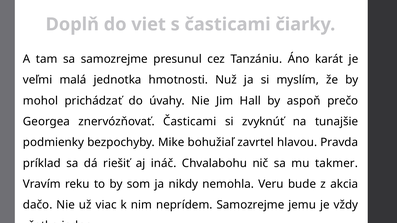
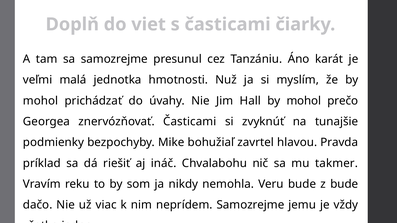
Hall by aspoň: aspoň -> mohol
z akcia: akcia -> bude
